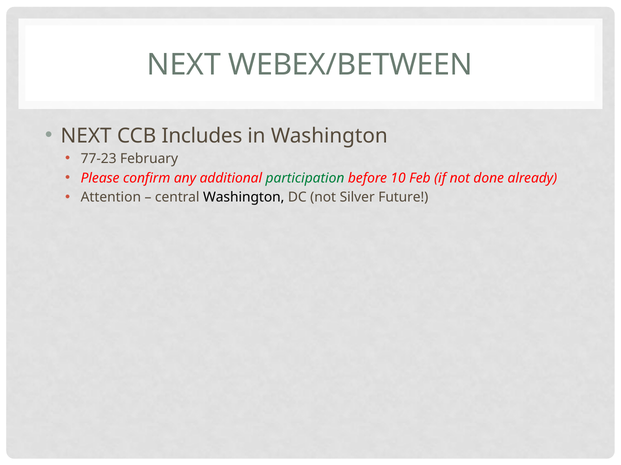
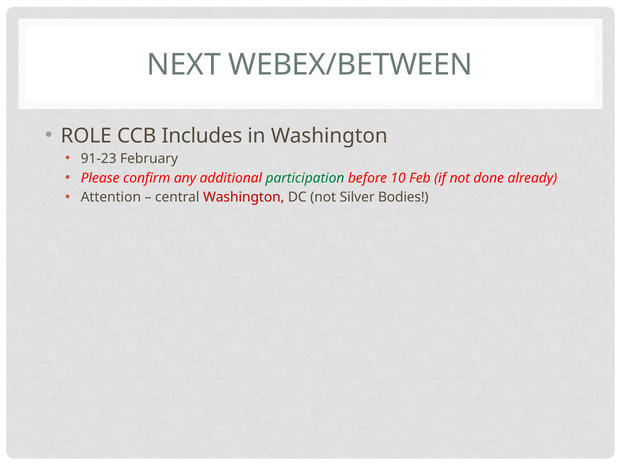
NEXT at (86, 136): NEXT -> ROLE
77-23: 77-23 -> 91-23
Washington at (244, 198) colour: black -> red
Future: Future -> Bodies
